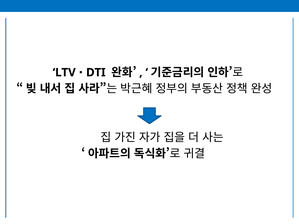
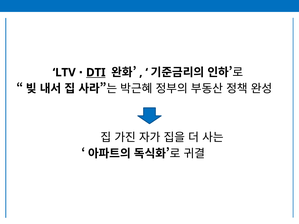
DTI underline: none -> present
